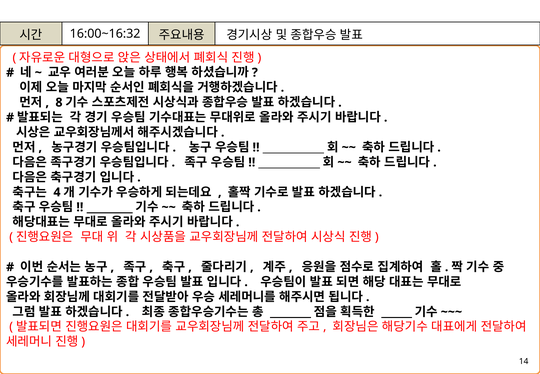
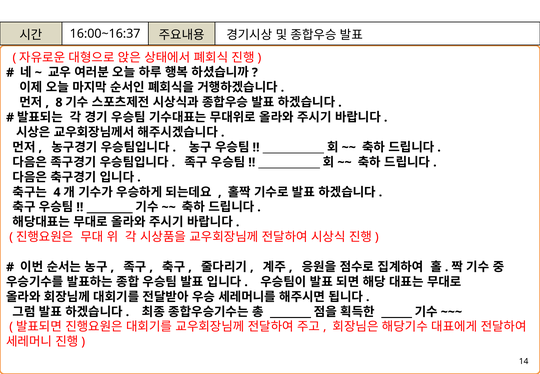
16:00~16:32: 16:00~16:32 -> 16:00~16:37
